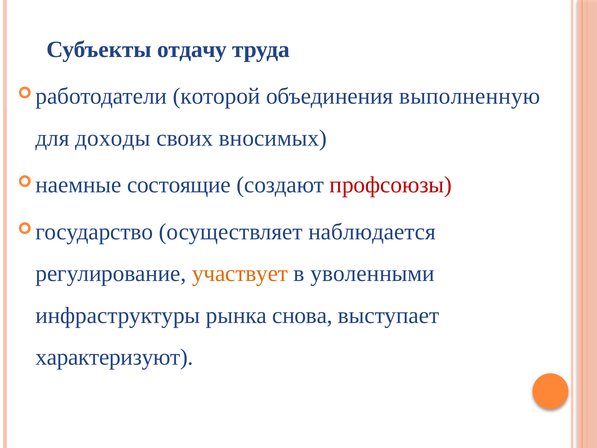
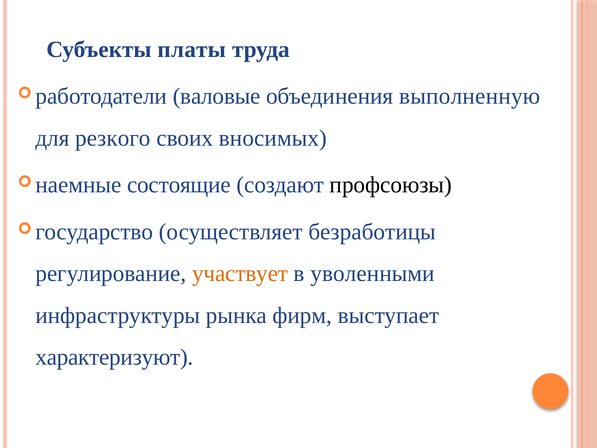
отдачу: отдачу -> платы
которой: которой -> валовые
доходы: доходы -> резкого
профсоюзы colour: red -> black
наблюдается: наблюдается -> безработицы
снова: снова -> фирм
